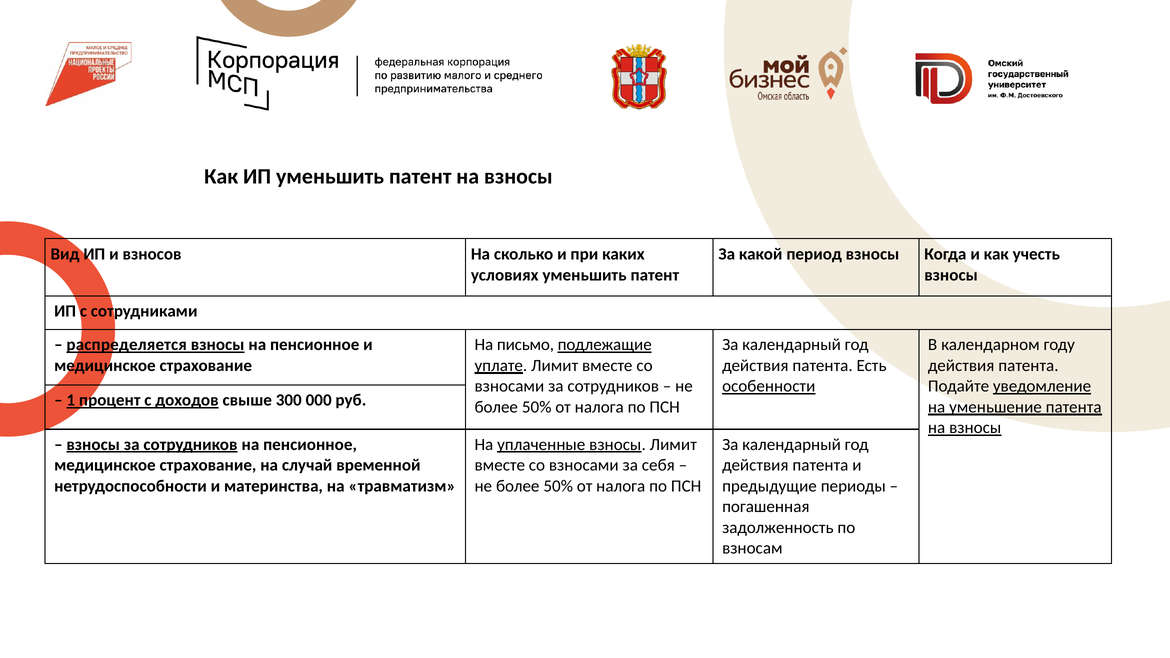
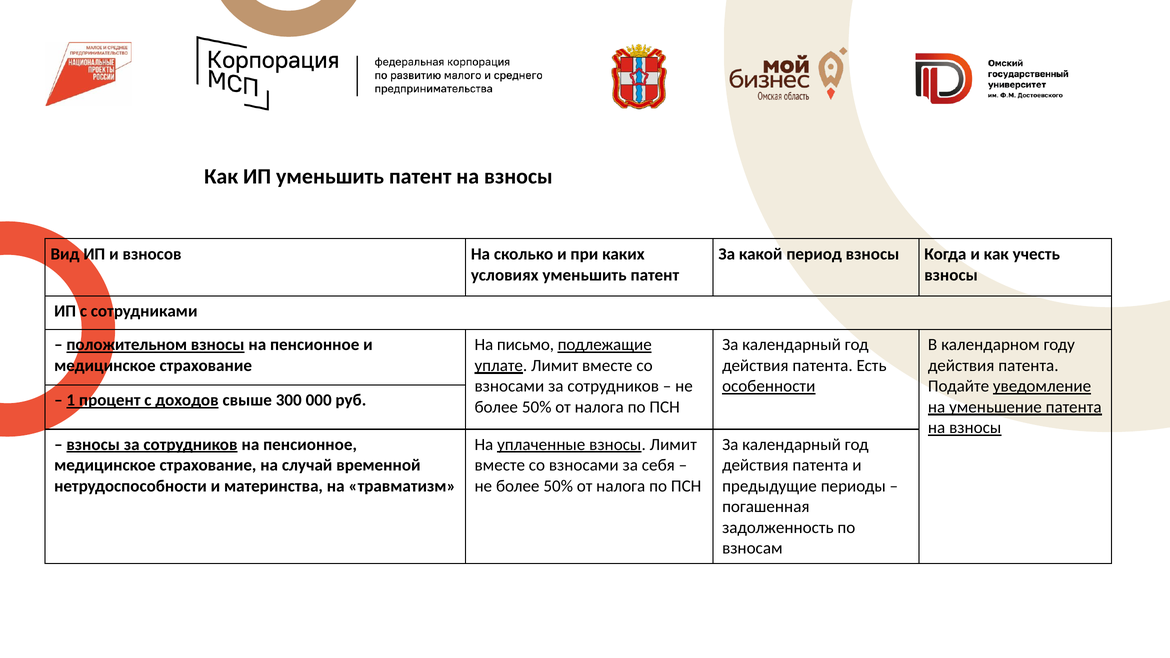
распределяется: распределяется -> положительном
